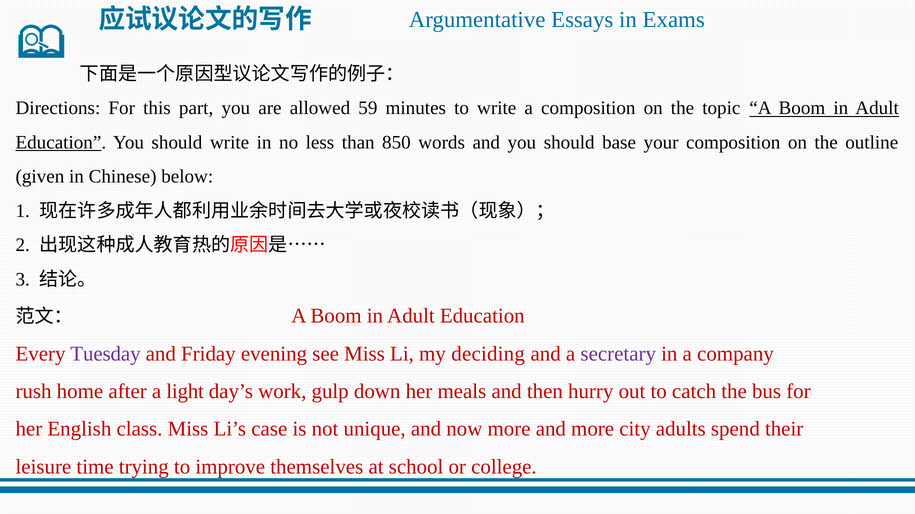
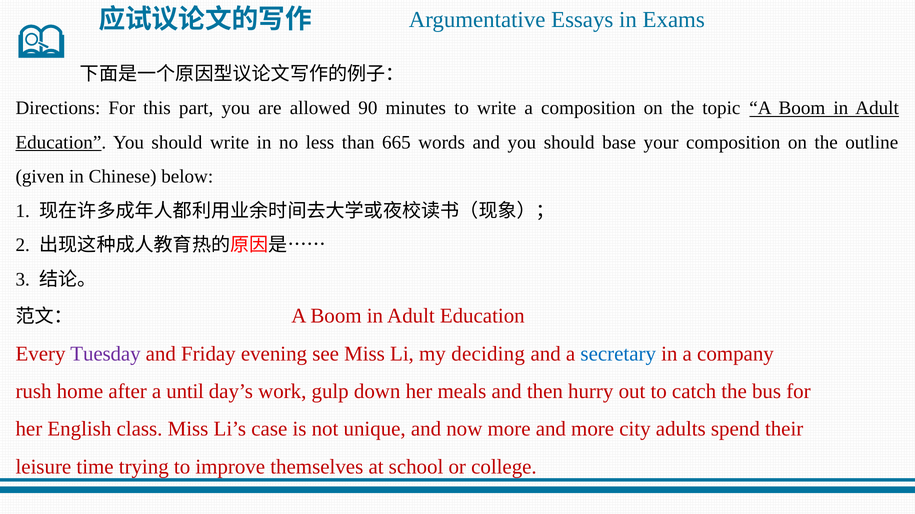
59: 59 -> 90
850: 850 -> 665
secretary colour: purple -> blue
light: light -> until
